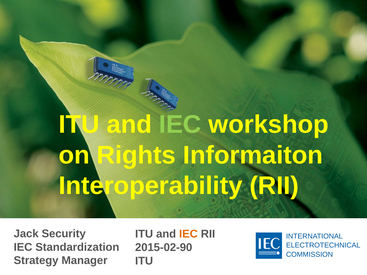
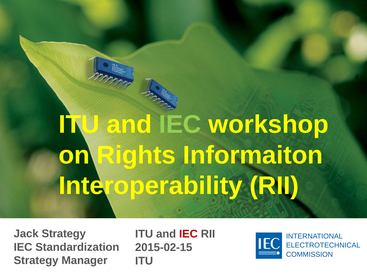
Jack Security: Security -> Strategy
IEC at (188, 234) colour: orange -> red
2015-02-90: 2015-02-90 -> 2015-02-15
